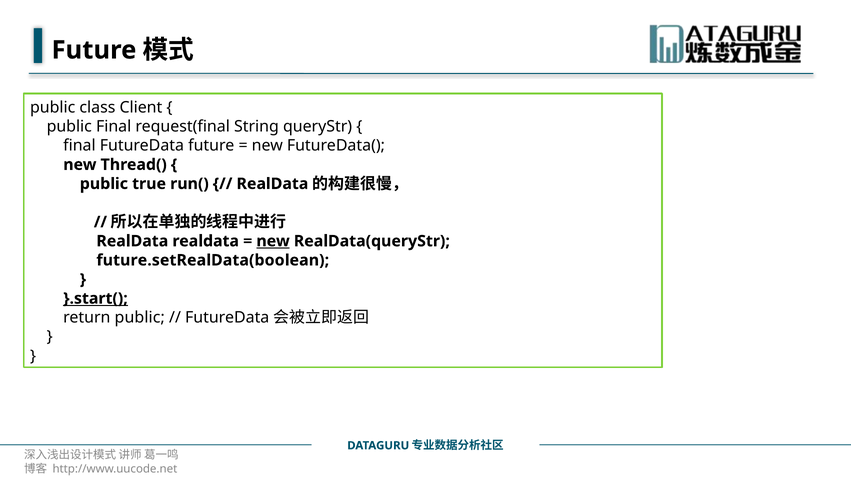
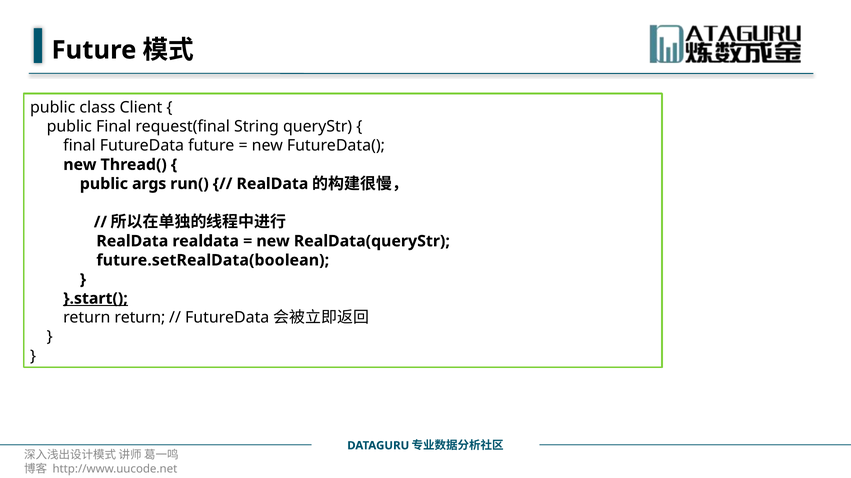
true: true -> args
new at (273, 241) underline: present -> none
return public: public -> return
